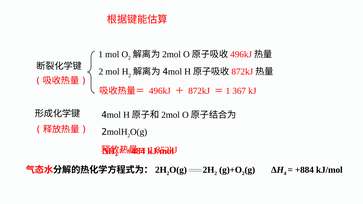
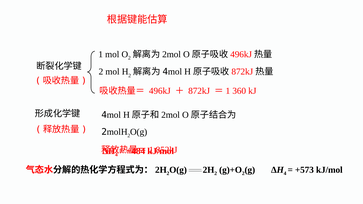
367: 367 -> 360
+884: +884 -> +573
